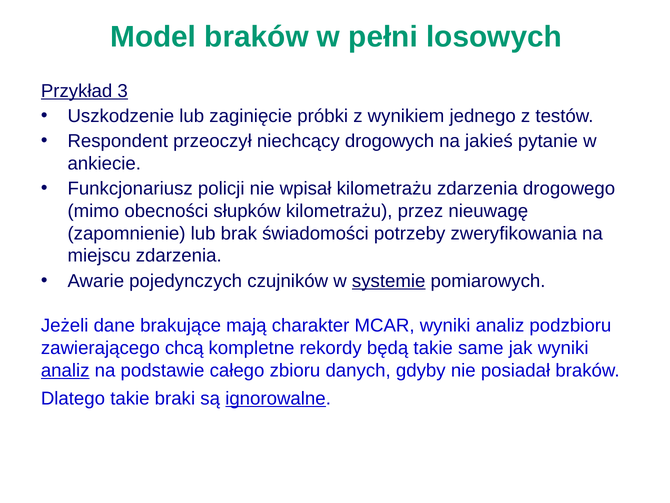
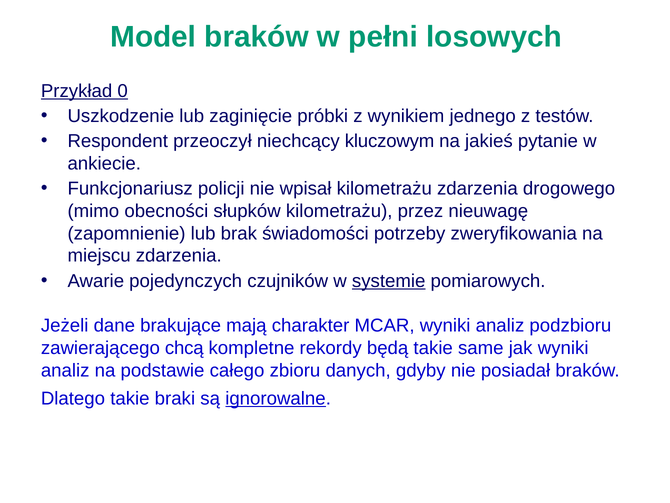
3: 3 -> 0
drogowych: drogowych -> kluczowym
analiz at (65, 370) underline: present -> none
